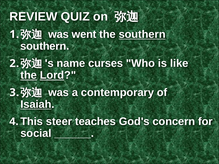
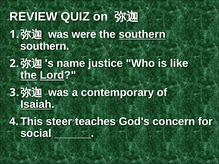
went: went -> were
curses: curses -> justice
